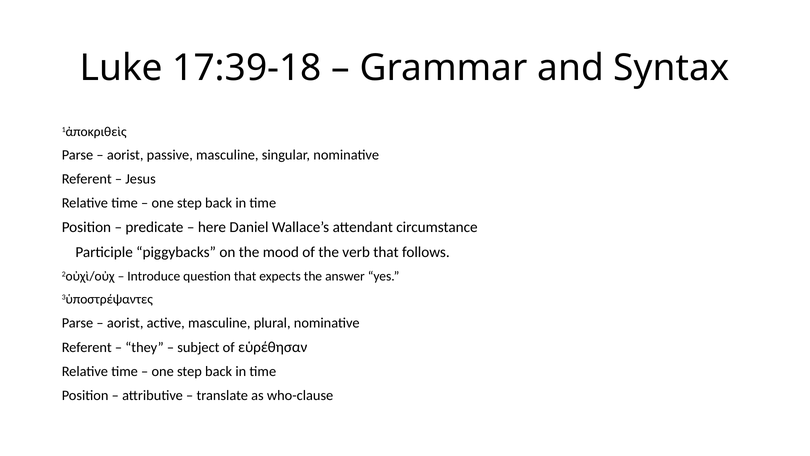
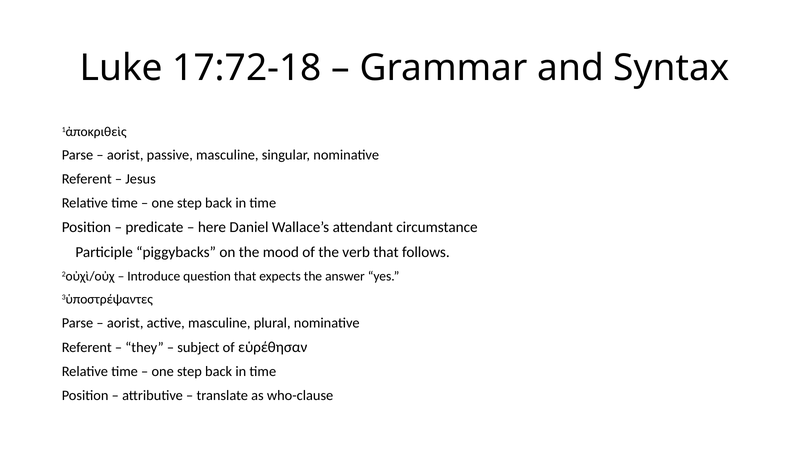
17:39-18: 17:39-18 -> 17:72-18
